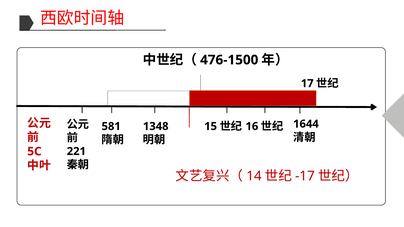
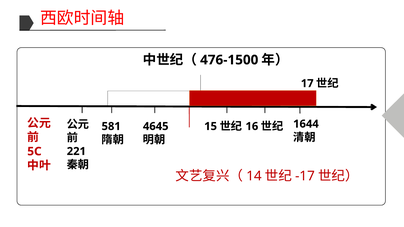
1348: 1348 -> 4645
